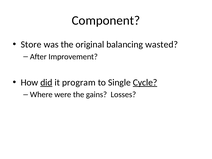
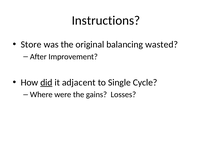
Component: Component -> Instructions
program: program -> adjacent
Cycle underline: present -> none
